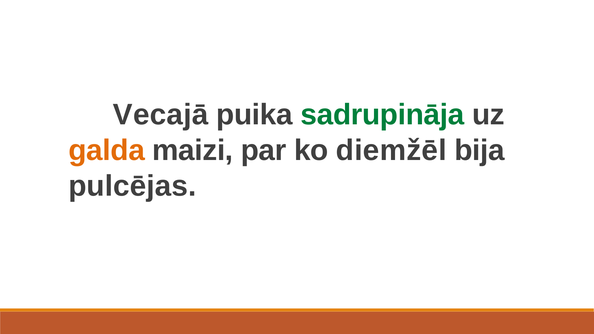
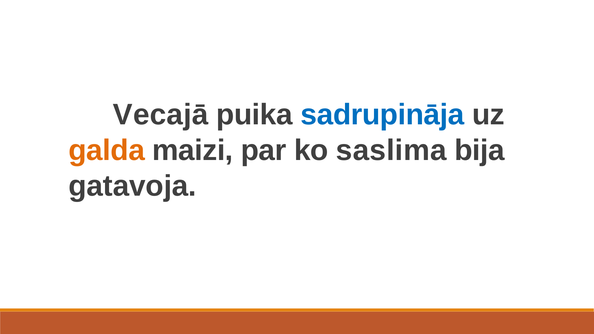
sadrupināja colour: green -> blue
diemžēl: diemžēl -> saslima
pulcējas: pulcējas -> gatavoja
